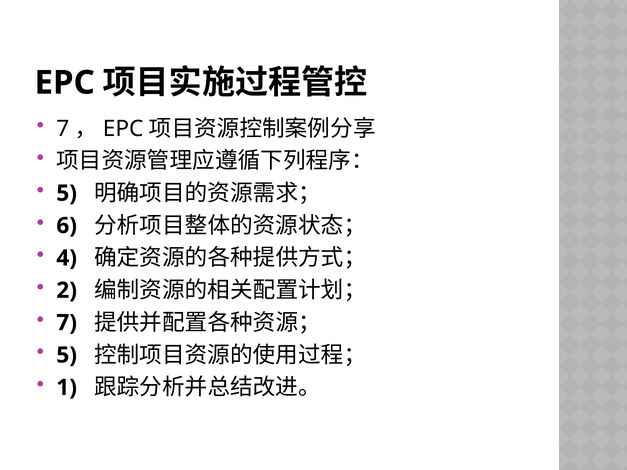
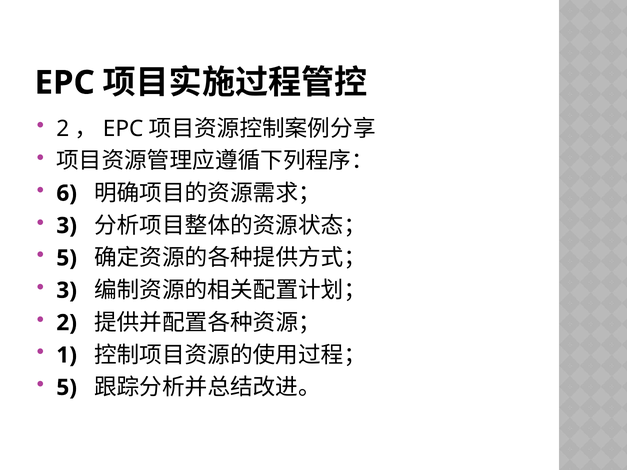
7 at (63, 129): 7 -> 2
5 at (67, 193): 5 -> 6
6 at (67, 226): 6 -> 3
4 at (67, 258): 4 -> 5
2 at (67, 291): 2 -> 3
7 at (67, 323): 7 -> 2
5 at (67, 355): 5 -> 1
1 at (67, 388): 1 -> 5
